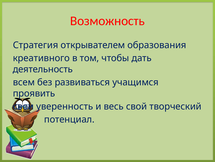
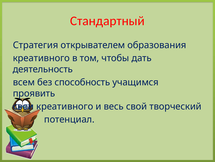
Возможность: Возможность -> Стандартный
развиваться: развиваться -> способность
свои уверенность: уверенность -> креативного
